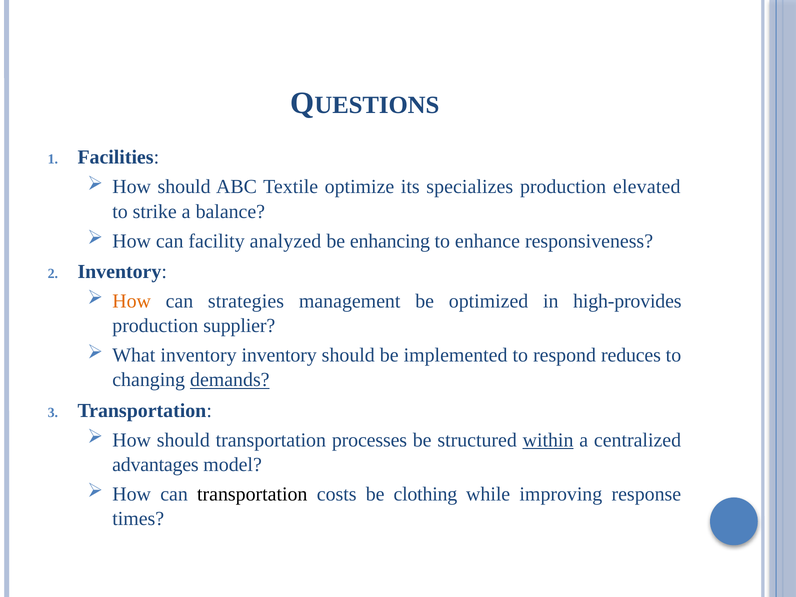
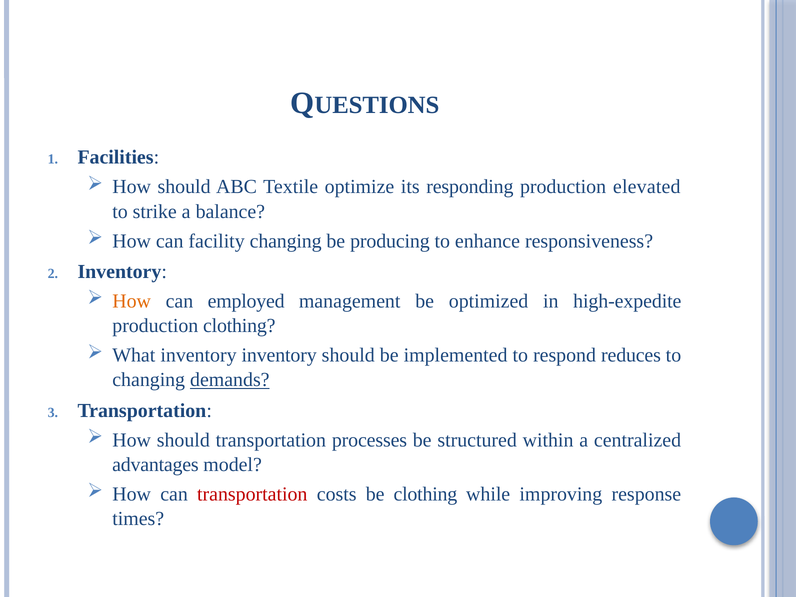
specializes: specializes -> responding
facility analyzed: analyzed -> changing
enhancing: enhancing -> producing
strategies: strategies -> employed
high-provides: high-provides -> high-expedite
production supplier: supplier -> clothing
within underline: present -> none
transportation at (252, 494) colour: black -> red
